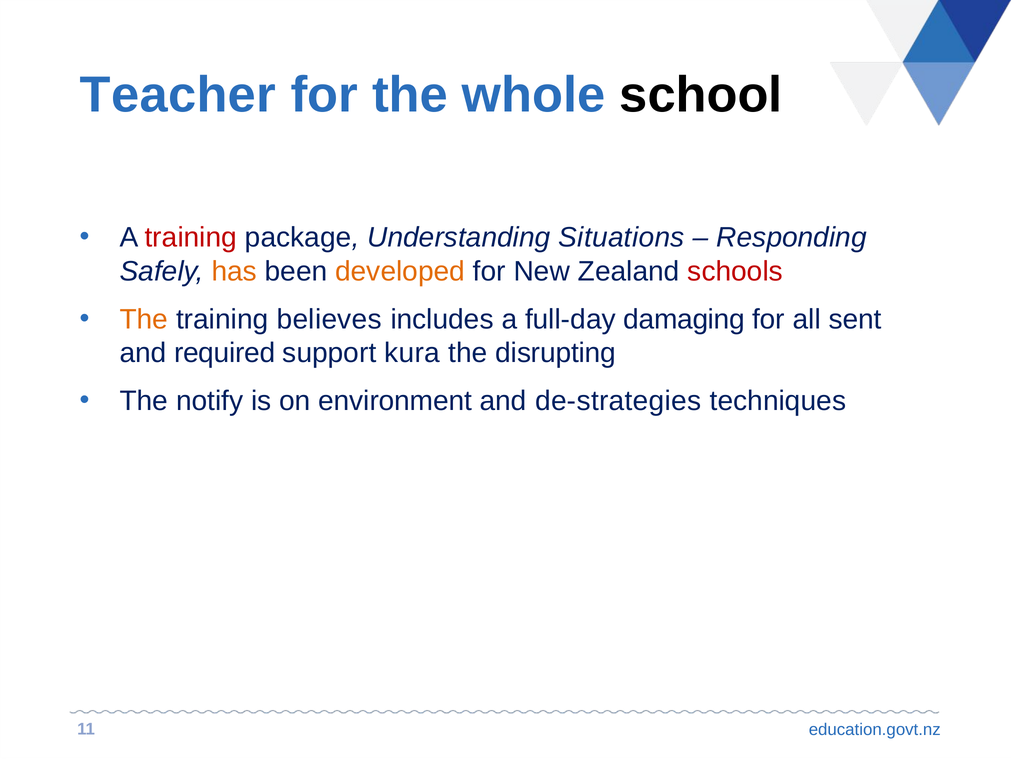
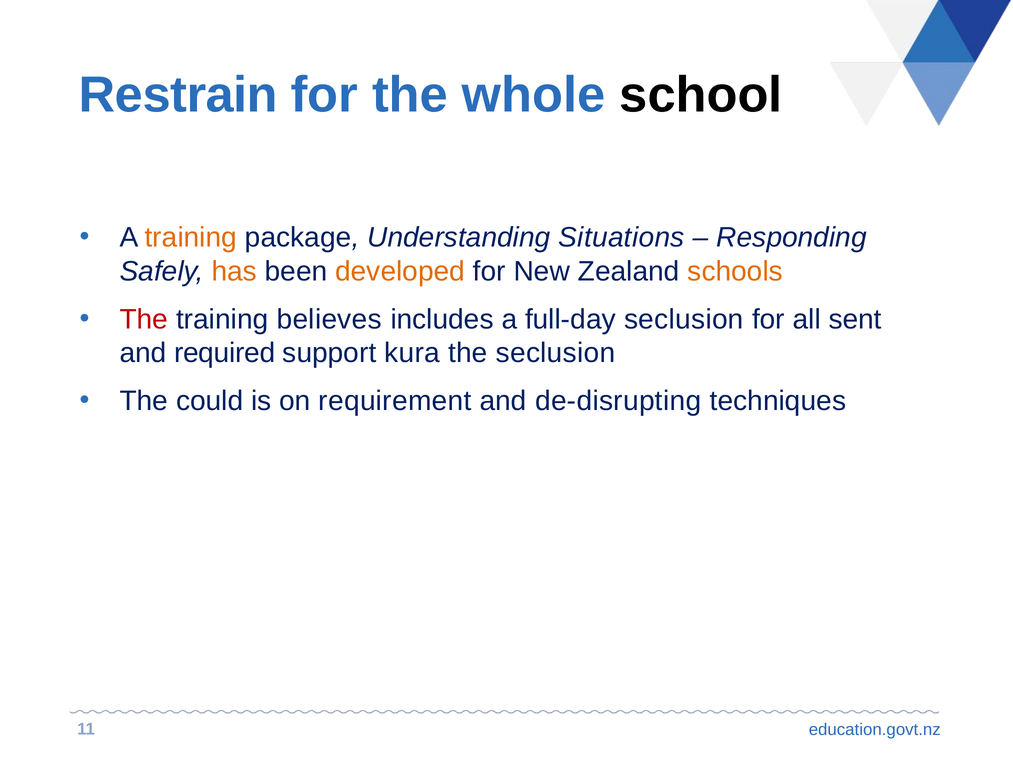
Teacher: Teacher -> Restrain
training at (191, 238) colour: red -> orange
schools colour: red -> orange
The at (144, 319) colour: orange -> red
full-day damaging: damaging -> seclusion
the disrupting: disrupting -> seclusion
notify: notify -> could
environment: environment -> requirement
de-strategies: de-strategies -> de-disrupting
